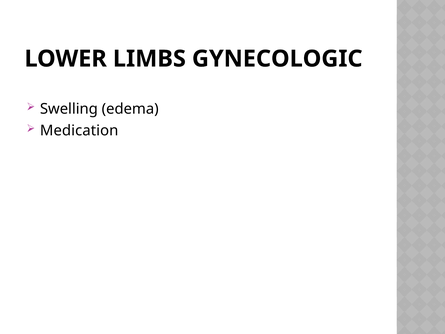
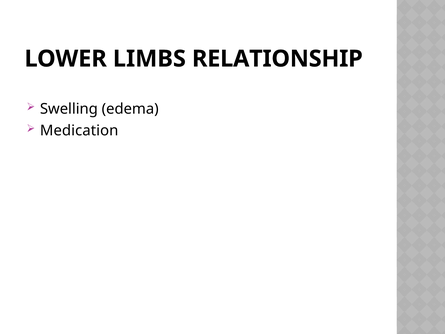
GYNECOLOGIC: GYNECOLOGIC -> RELATIONSHIP
